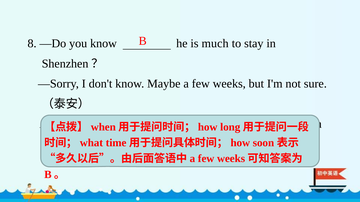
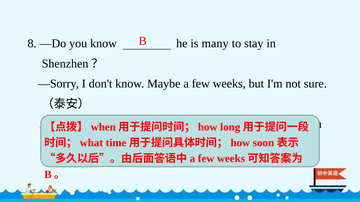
much: much -> many
